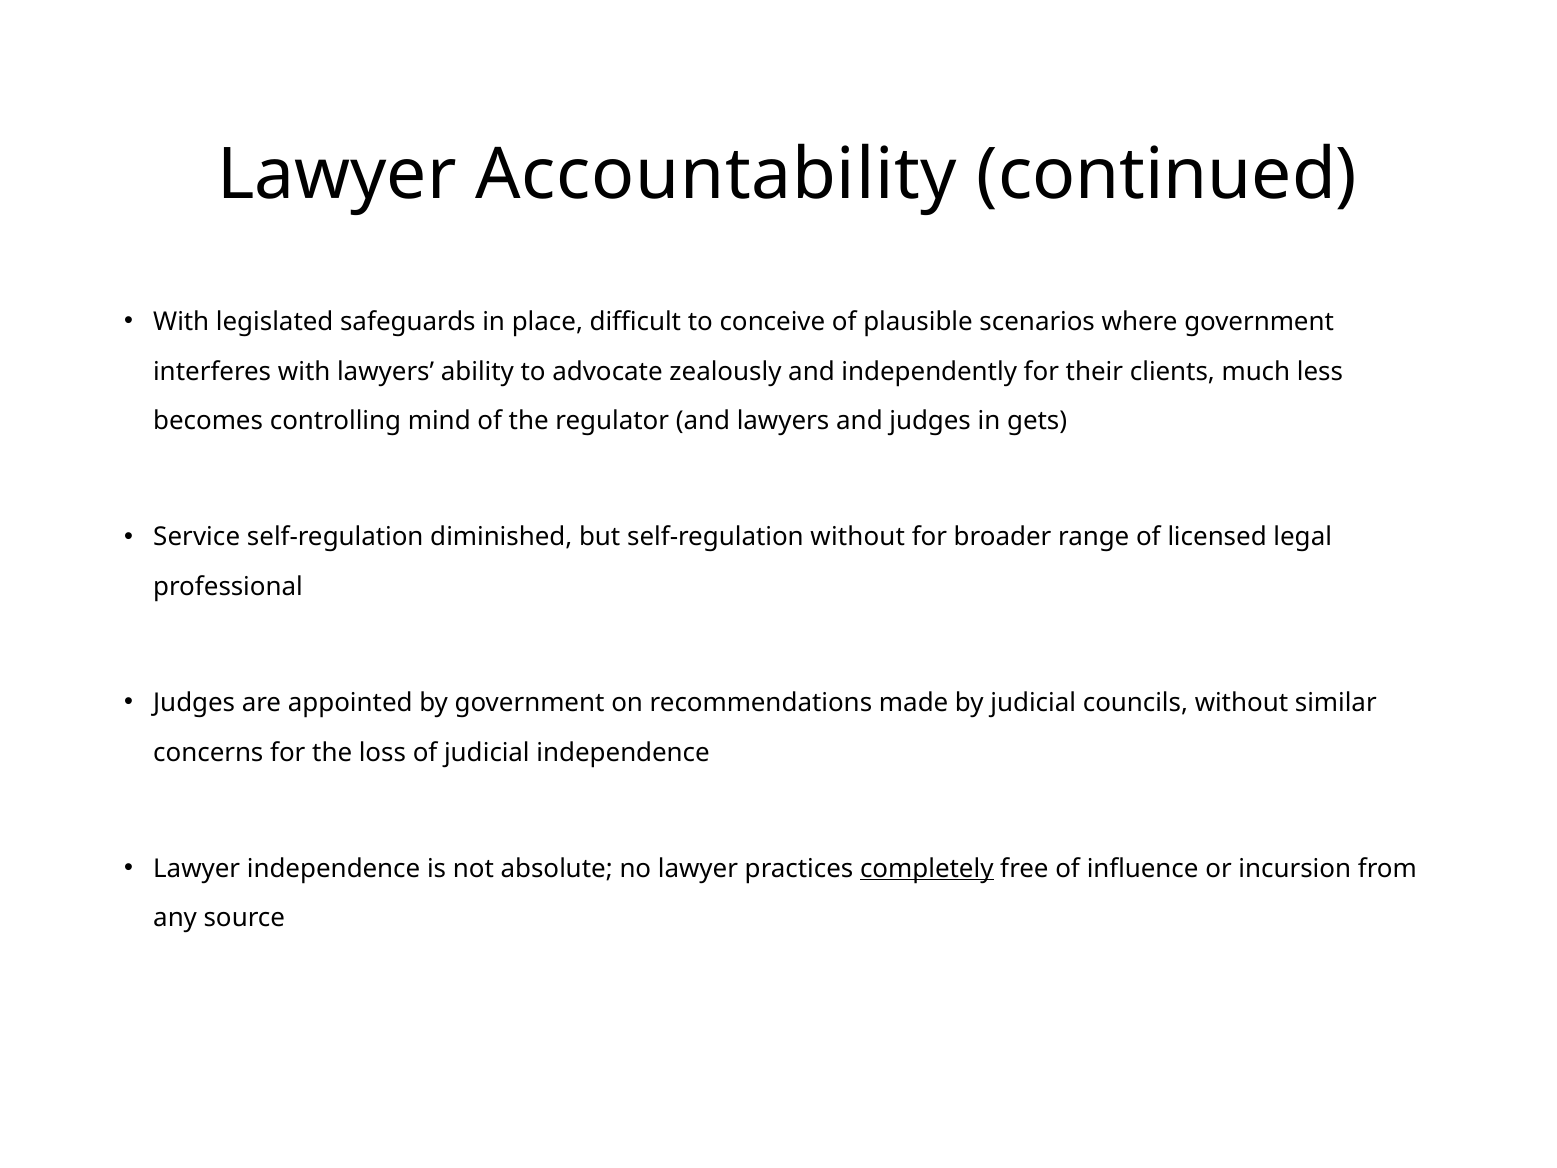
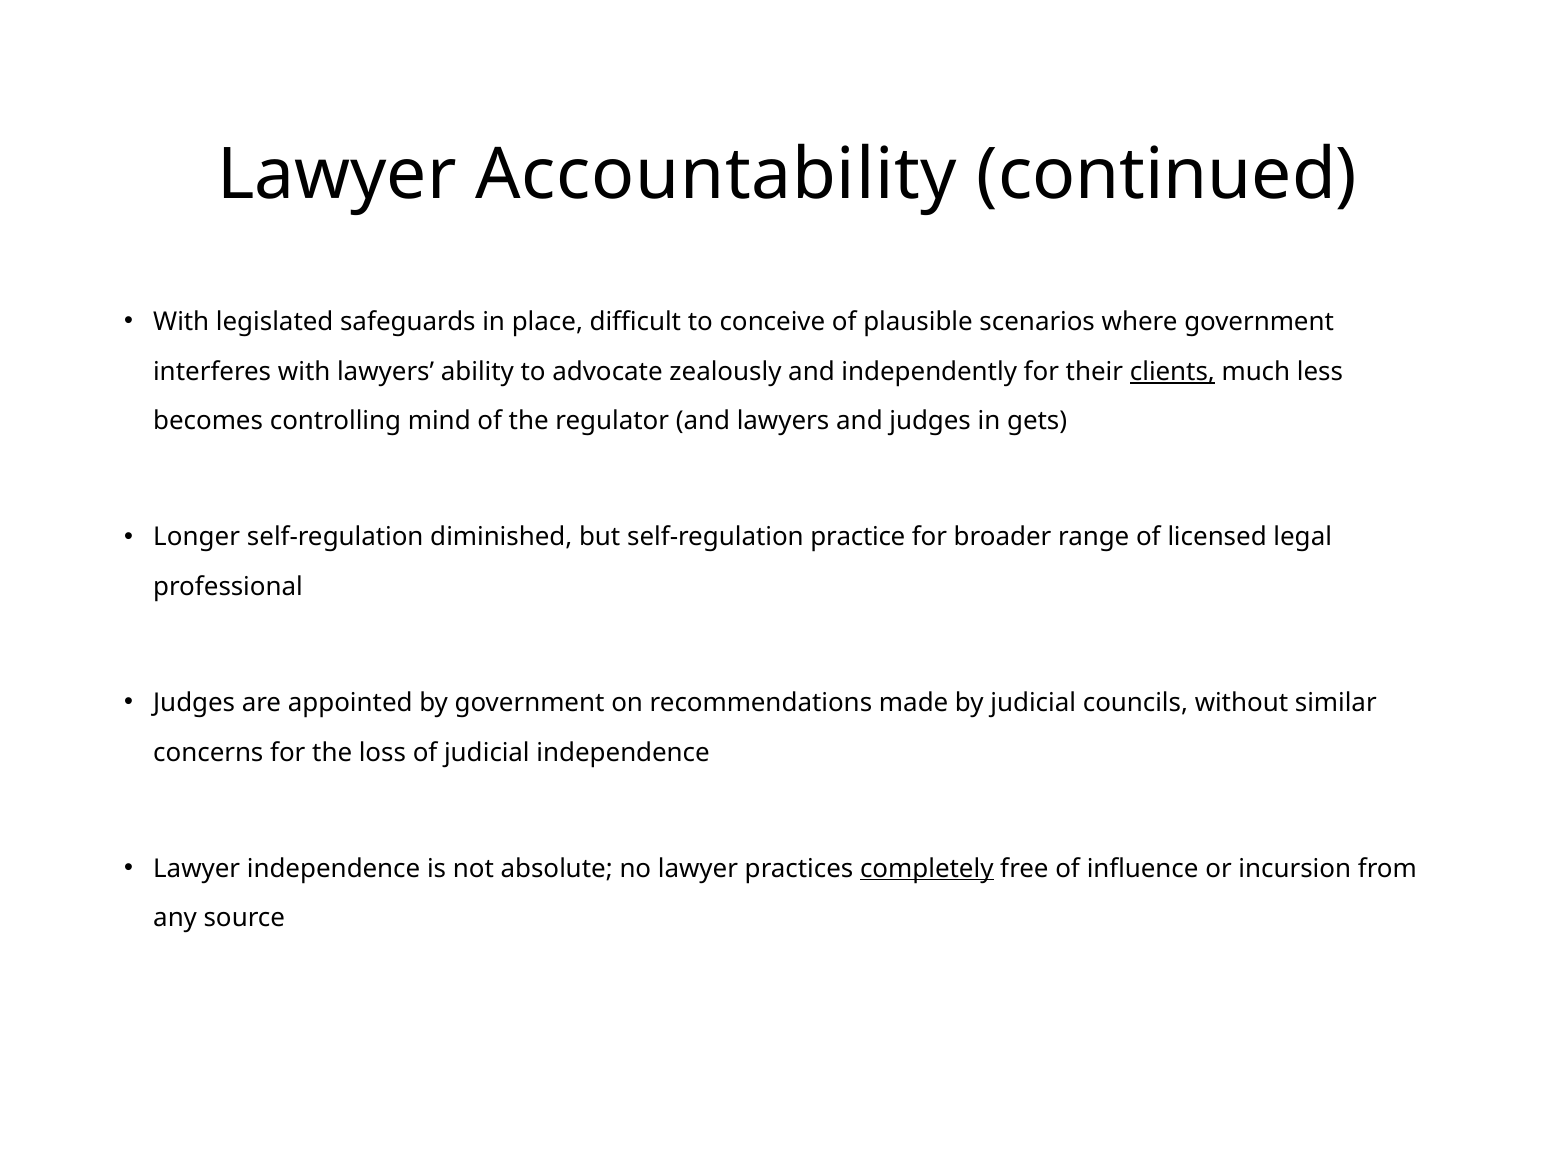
clients underline: none -> present
Service: Service -> Longer
self-regulation without: without -> practice
